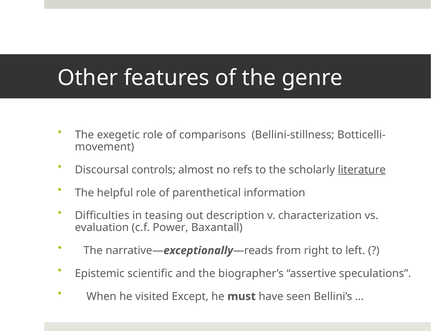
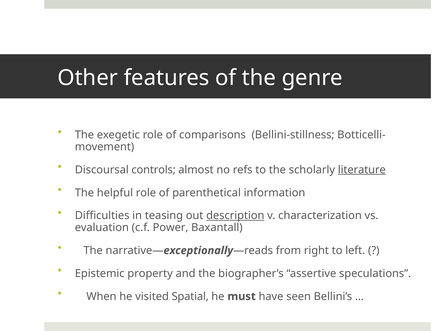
description underline: none -> present
scientific: scientific -> property
Except: Except -> Spatial
